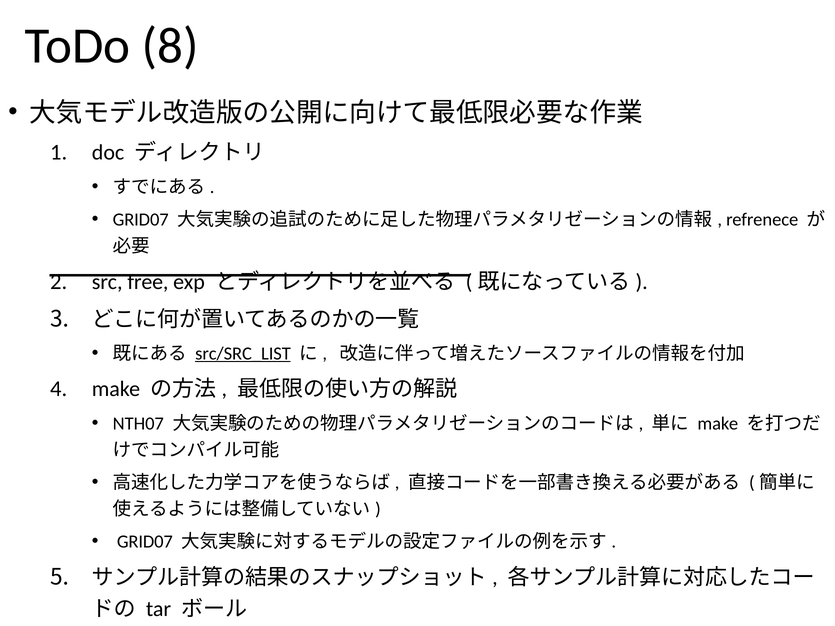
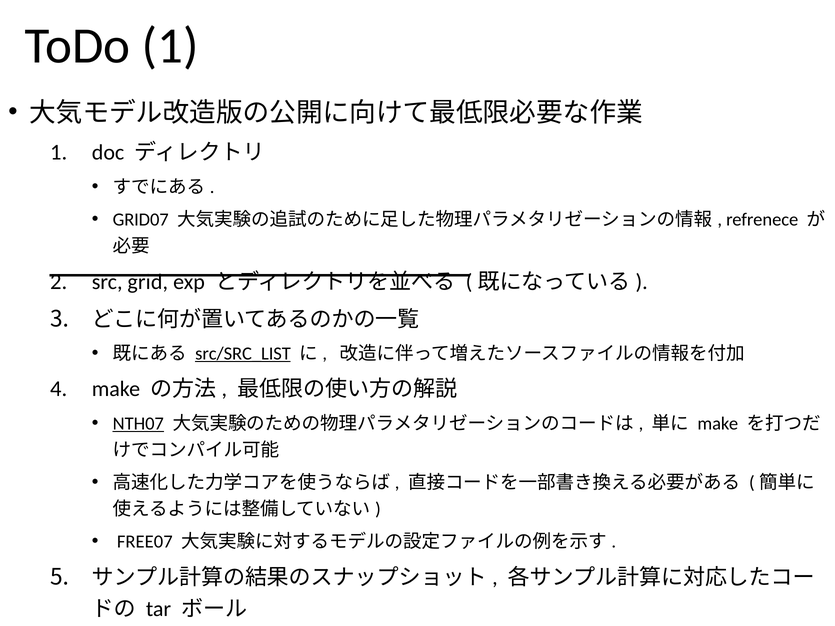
ToDo 8: 8 -> 1
free: free -> grid
NTH07 underline: none -> present
GRID07 at (145, 542): GRID07 -> FREE07
